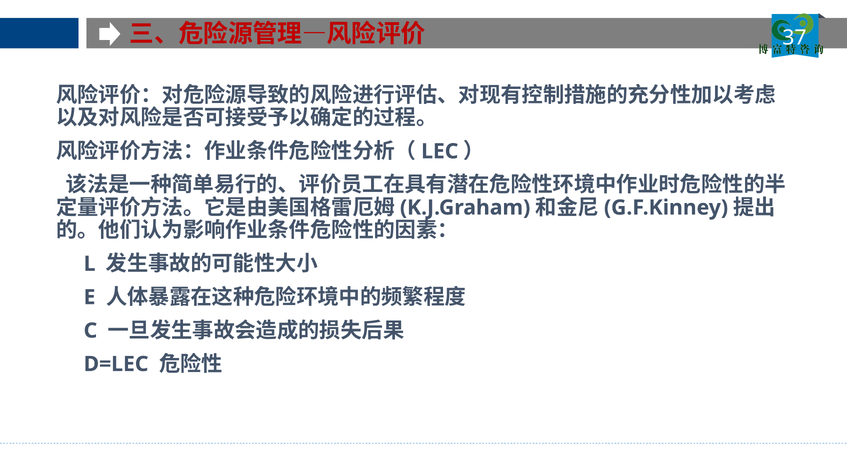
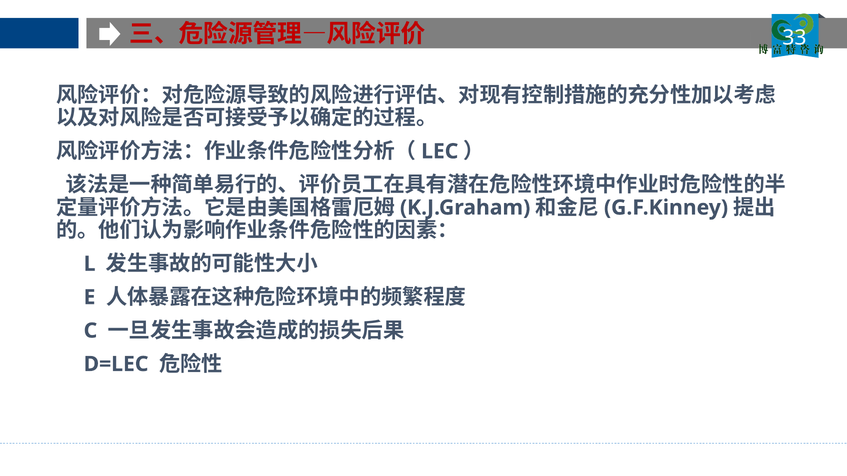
37: 37 -> 33
